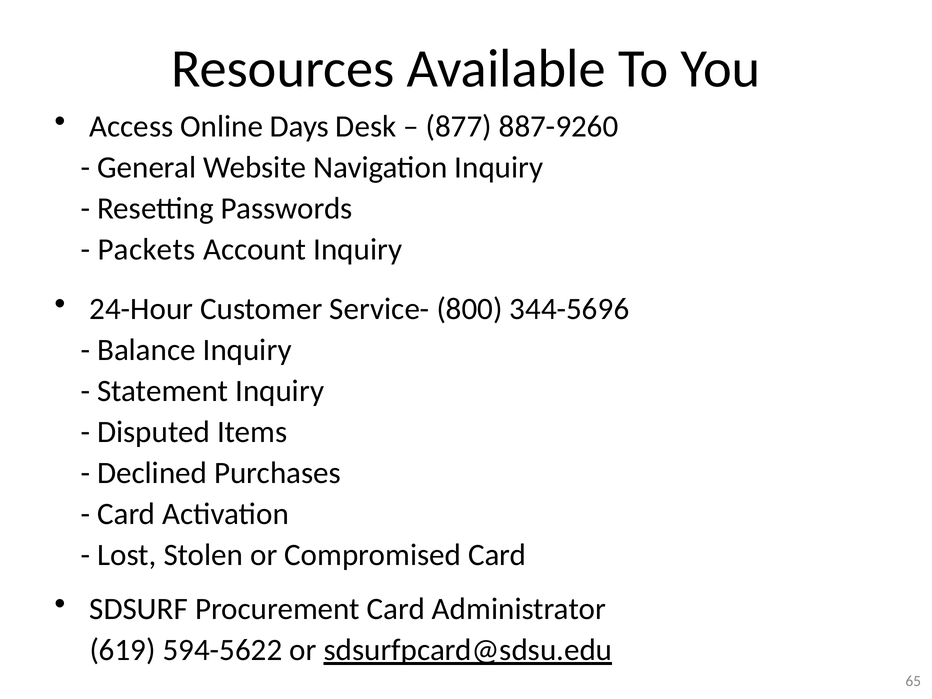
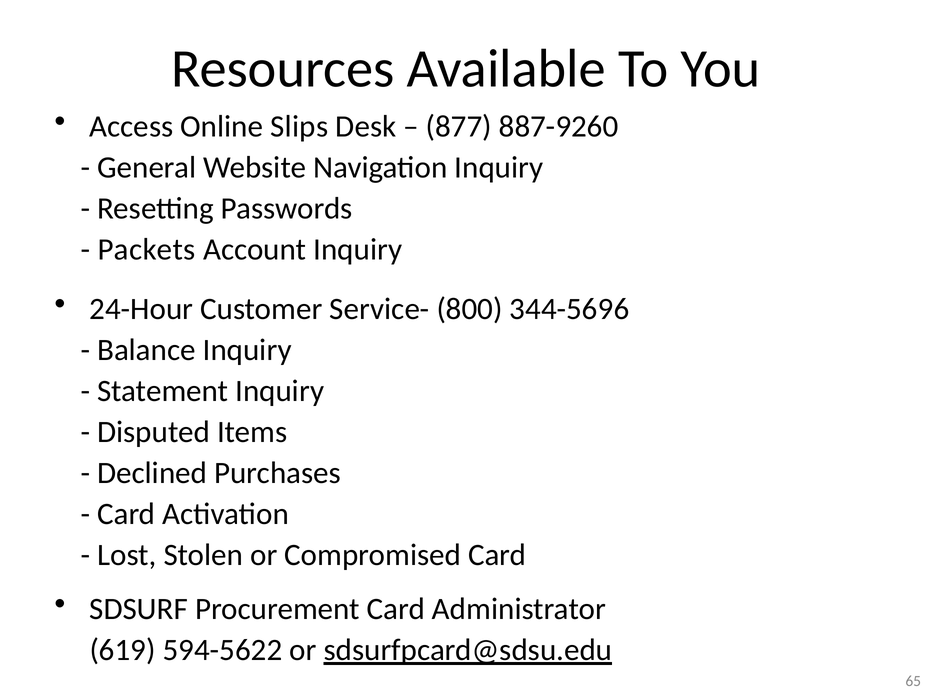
Days: Days -> Slips
